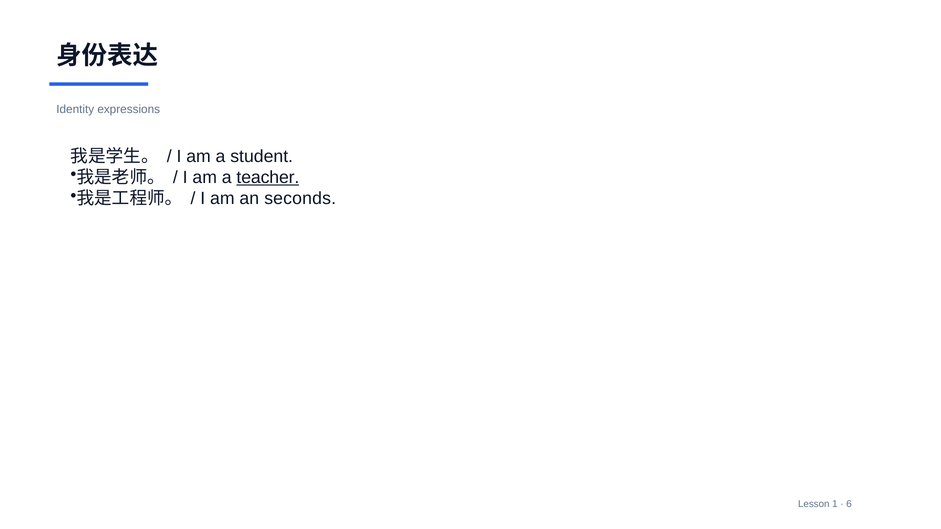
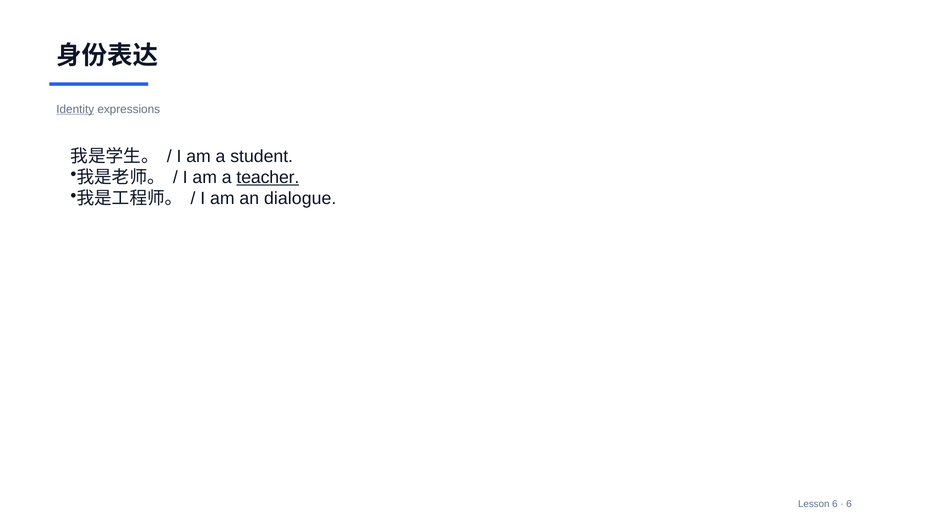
Identity underline: none -> present
seconds: seconds -> dialogue
Lesson 1: 1 -> 6
